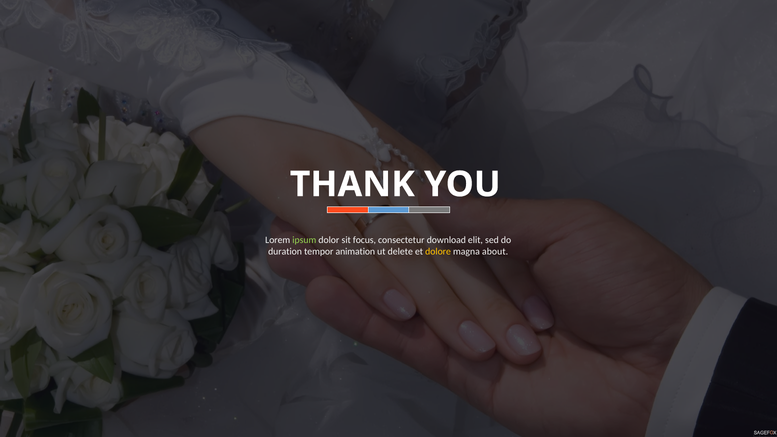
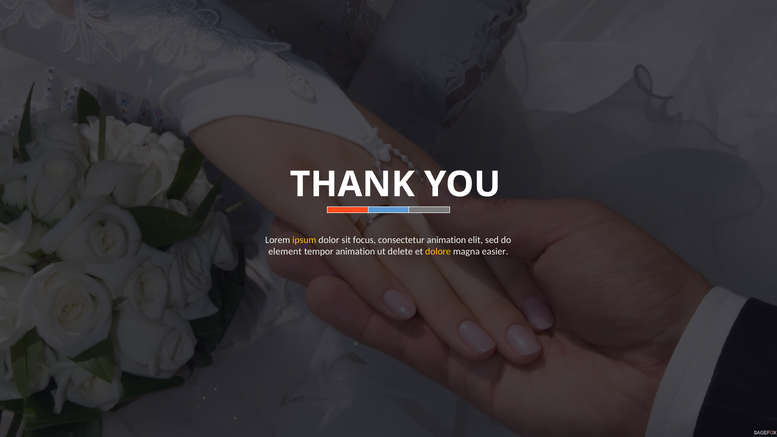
ipsum colour: light green -> yellow
consectetur download: download -> animation
duration: duration -> element
about: about -> easier
